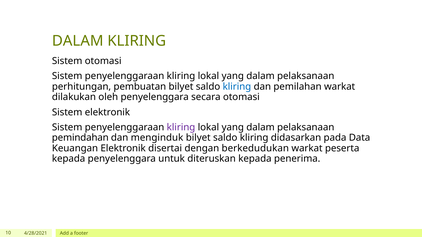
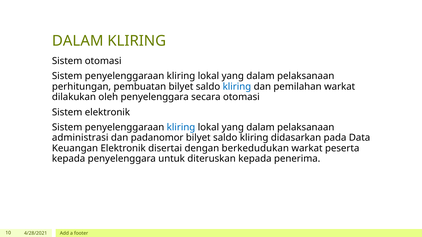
kliring at (181, 128) colour: purple -> blue
pemindahan: pemindahan -> administrasi
menginduk: menginduk -> padanomor
